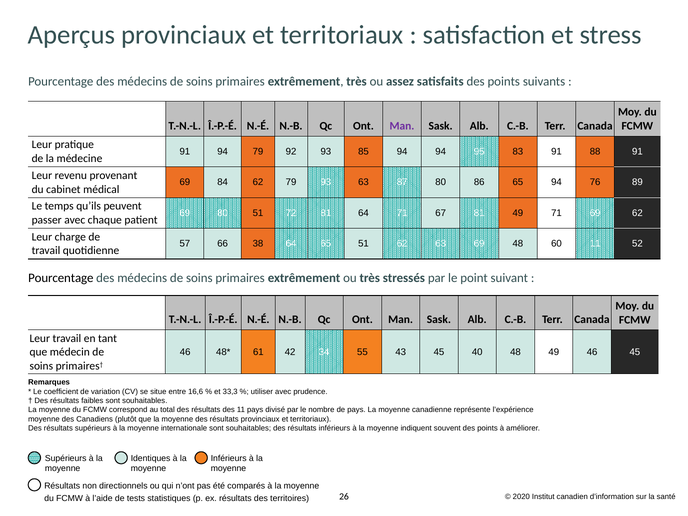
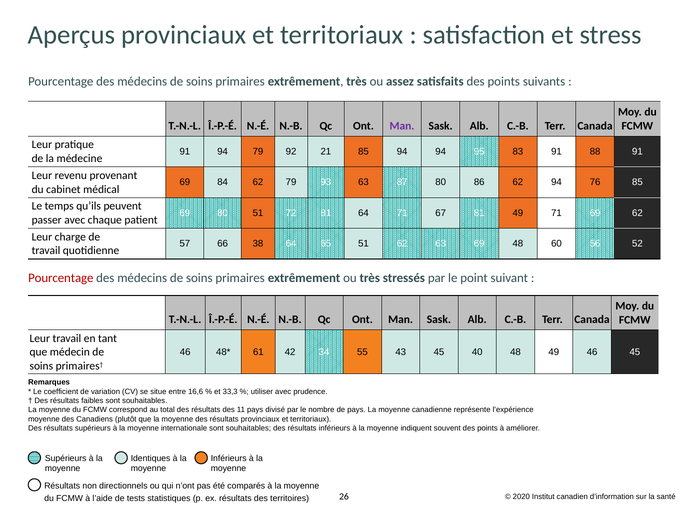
92 93: 93 -> 21
86 65: 65 -> 62
76 89: 89 -> 85
60 11: 11 -> 56
Pourcentage at (61, 278) colour: black -> red
